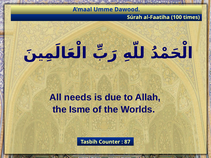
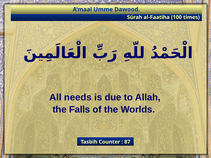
Isme: Isme -> Falls
